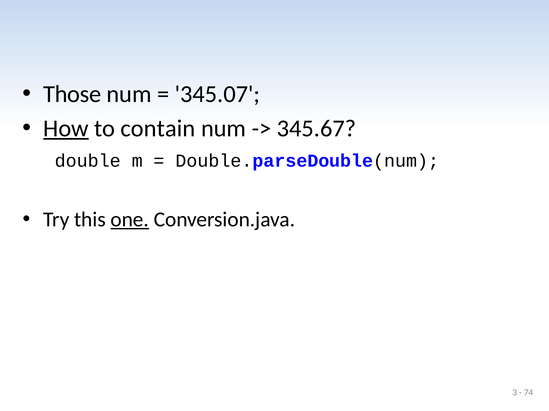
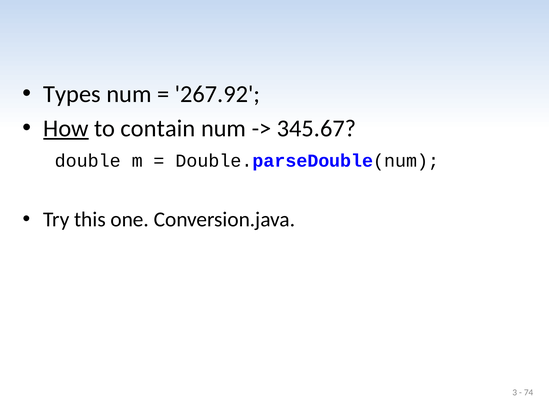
Those: Those -> Types
345.07: 345.07 -> 267.92
one underline: present -> none
